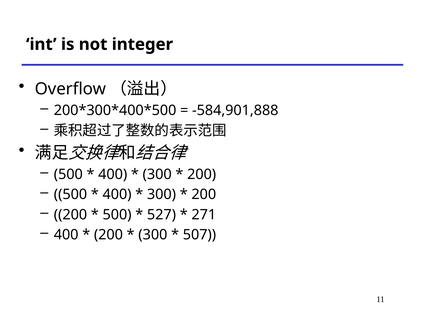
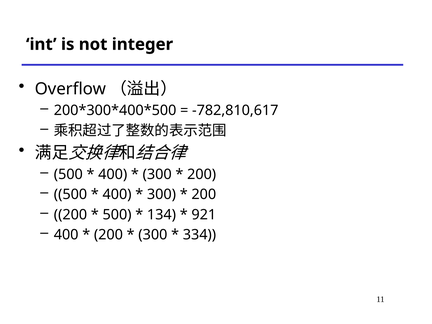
-584,901,888: -584,901,888 -> -782,810,617
527: 527 -> 134
271: 271 -> 921
507: 507 -> 334
